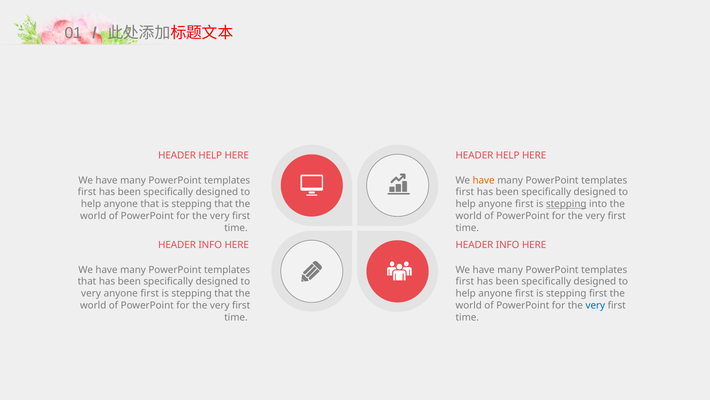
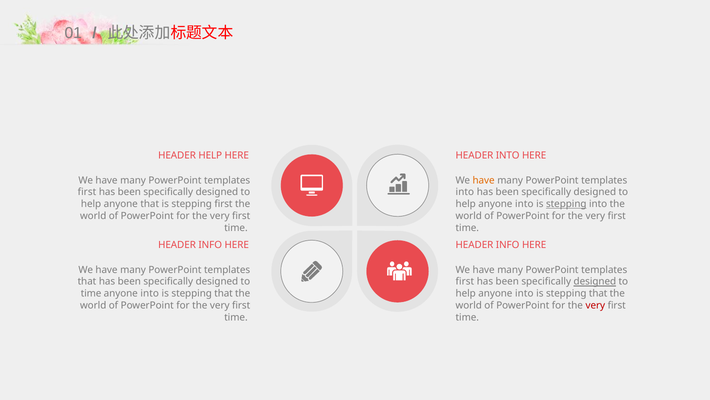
HELP at (508, 155): HELP -> INTO
first at (465, 192): first -> into
that is stepping that: that -> first
first at (524, 204): first -> into
designed at (595, 281) underline: none -> present
very at (91, 293): very -> time
first at (150, 293): first -> into
first at (524, 293): first -> into
first at (598, 293): first -> that
very at (595, 305) colour: blue -> red
